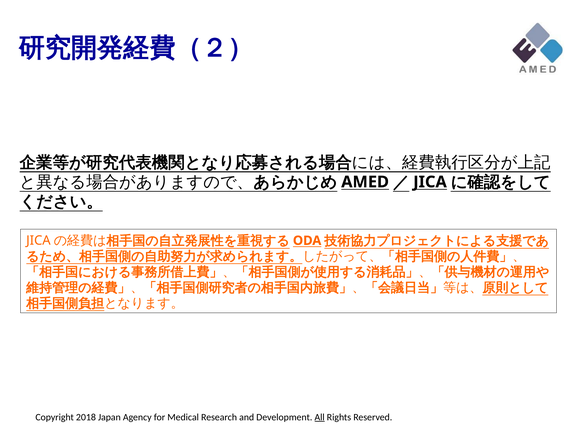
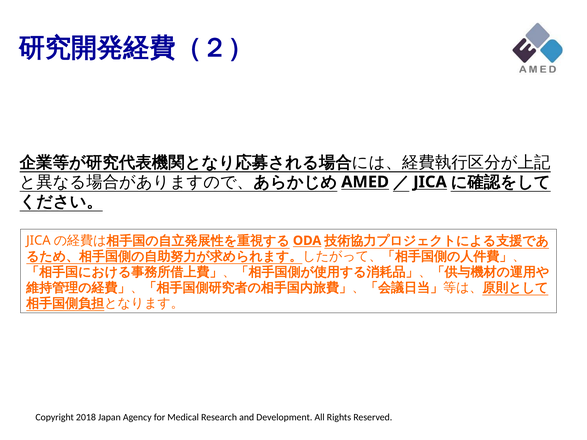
All at (320, 417) underline: present -> none
